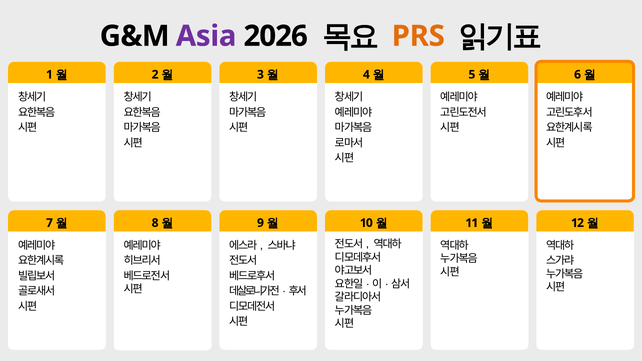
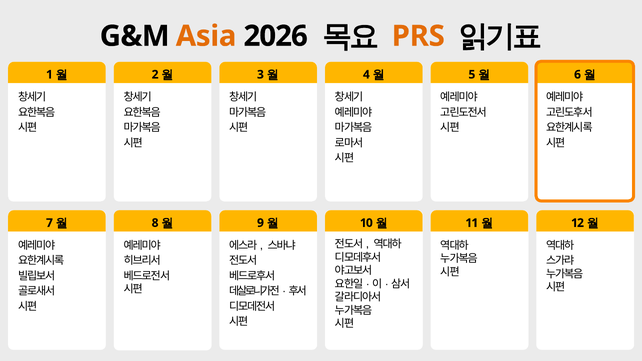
Asia colour: purple -> orange
